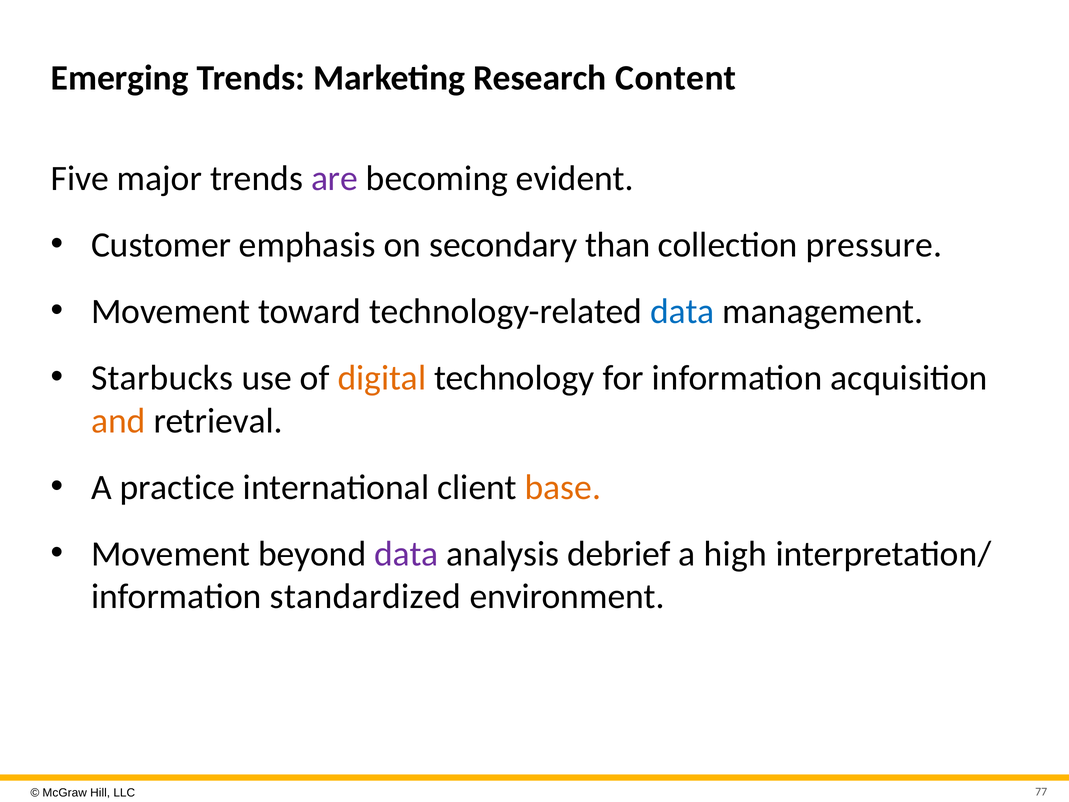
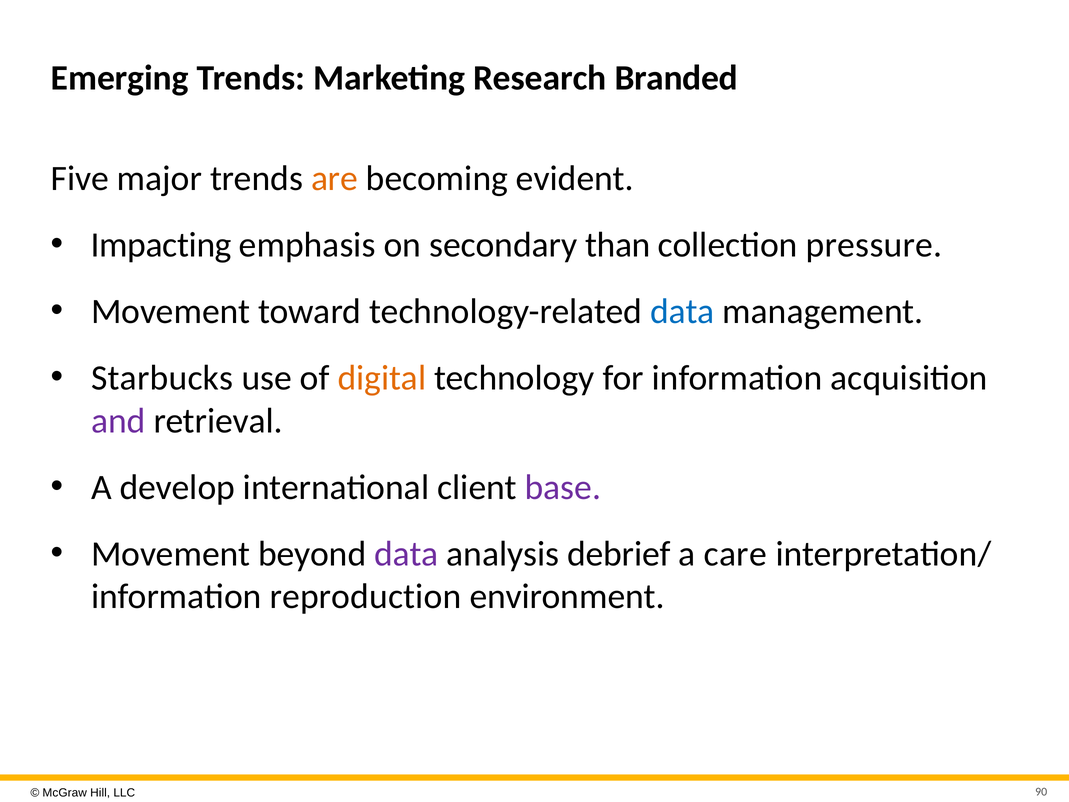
Content: Content -> Branded
are colour: purple -> orange
Customer: Customer -> Impacting
and colour: orange -> purple
practice: practice -> develop
base colour: orange -> purple
high: high -> care
standardized: standardized -> reproduction
77: 77 -> 90
